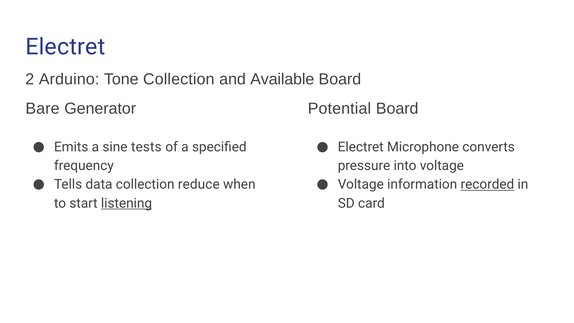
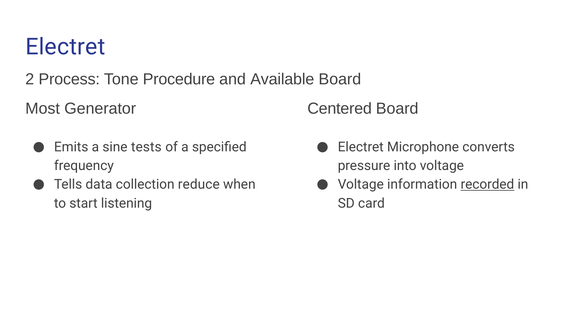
Arduino: Arduino -> Process
Tone Collection: Collection -> Procedure
Bare: Bare -> Most
Potential: Potential -> Centered
listening underline: present -> none
